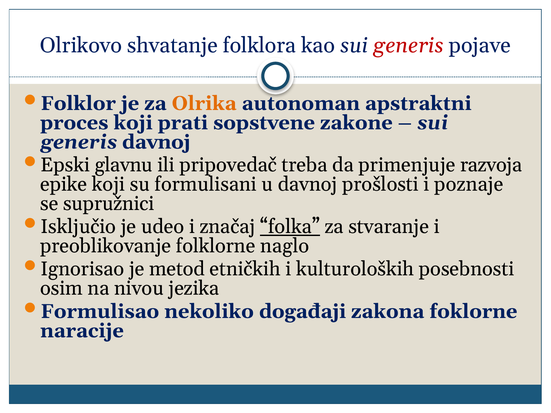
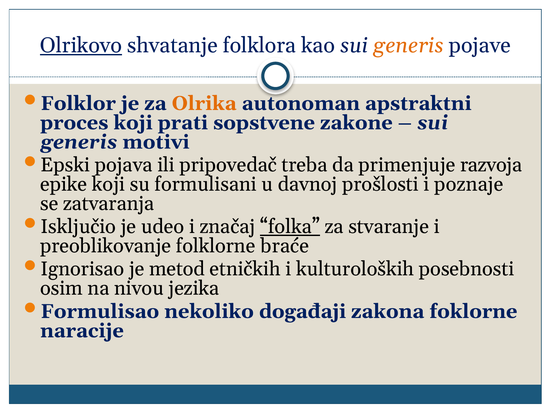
Olrikovo underline: none -> present
generis at (409, 45) colour: red -> orange
generis davnoj: davnoj -> motivi
glavnu: glavnu -> pojava
supružnici: supružnici -> zatvaranja
naglo: naglo -> braće
